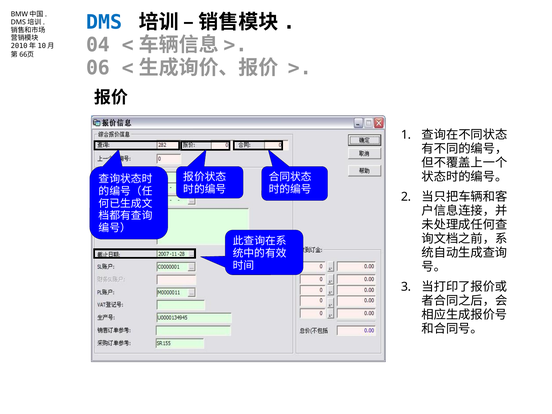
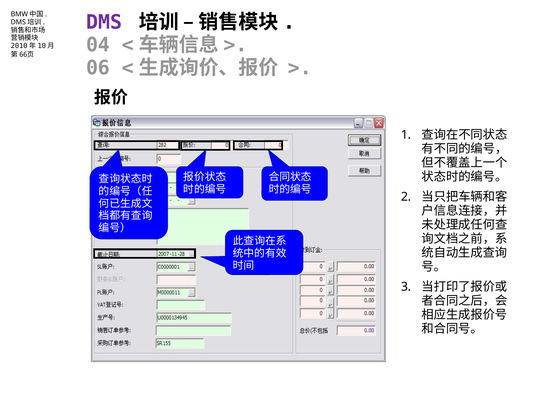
DMS colour: blue -> purple
